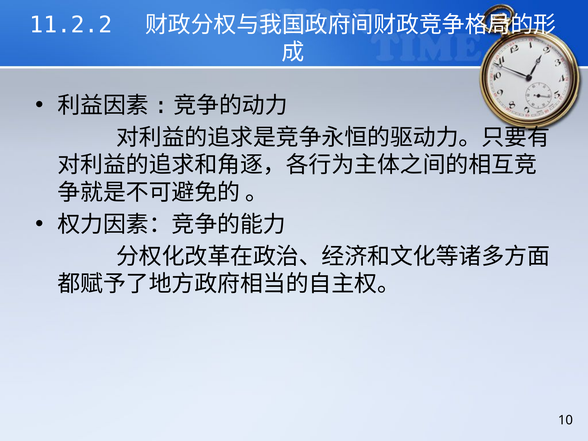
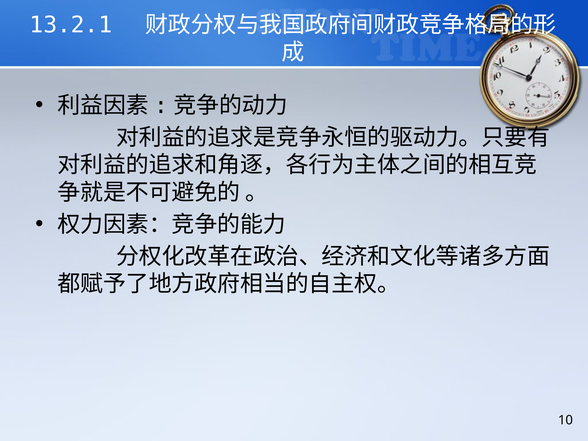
11.2.2: 11.2.2 -> 13.2.1
